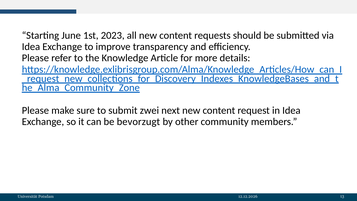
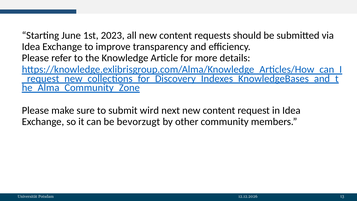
zwei: zwei -> wird
